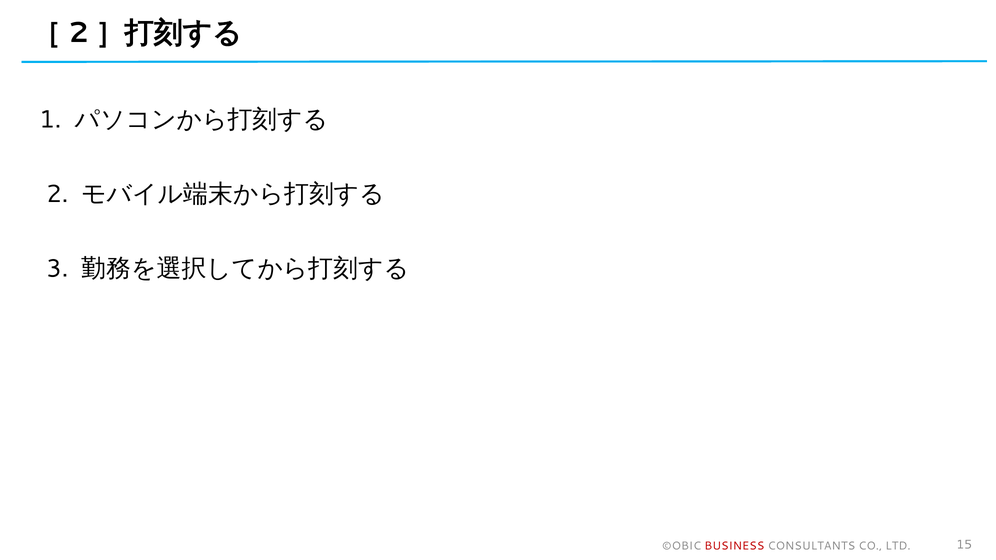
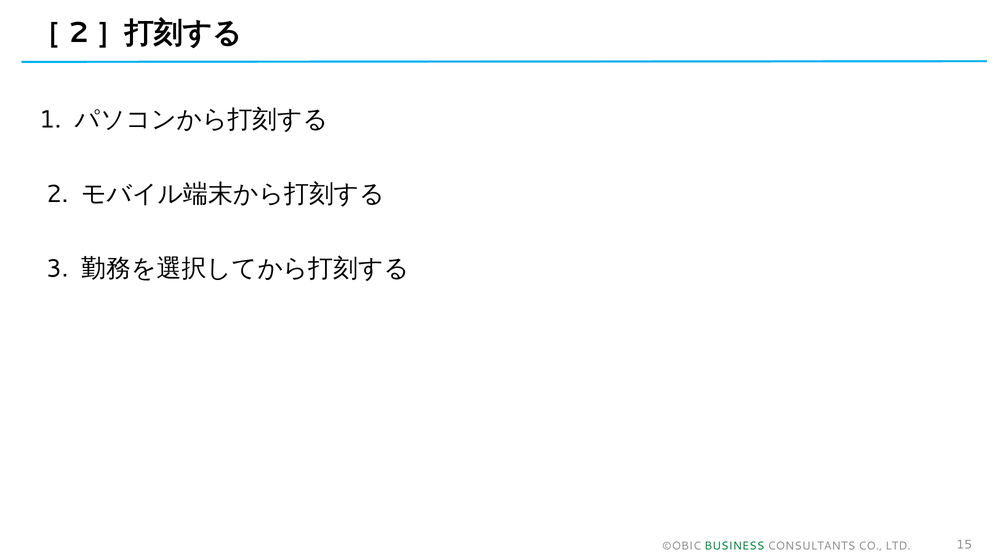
BUSINESS colour: red -> green
